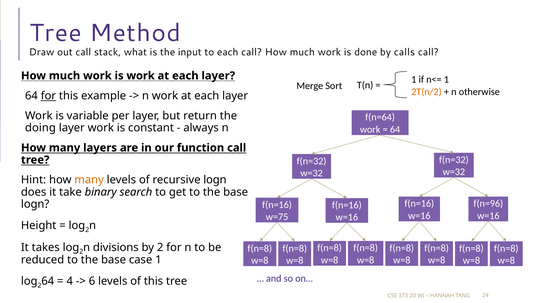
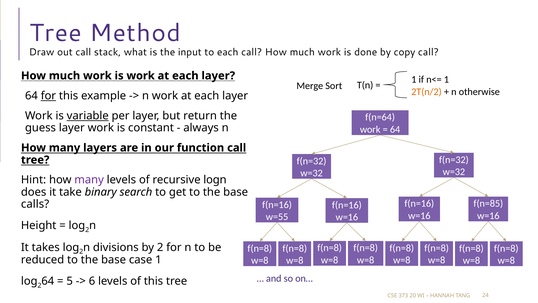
calls: calls -> copy
variable underline: none -> present
doing: doing -> guess
many at (89, 180) colour: orange -> purple
f(n=96: f(n=96 -> f(n=85
logn at (35, 204): logn -> calls
w=75: w=75 -> w=55
4: 4 -> 5
